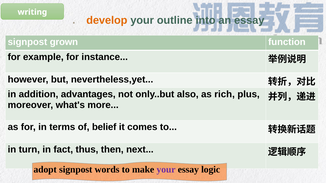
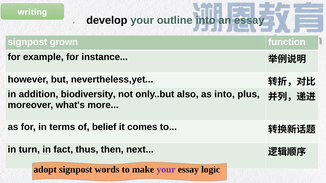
develop colour: orange -> black
advantages: advantages -> biodiversity
as rich: rich -> into
